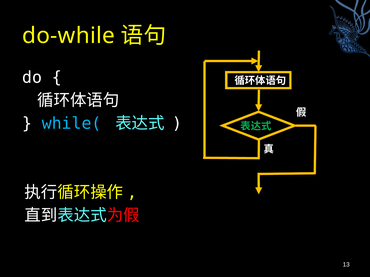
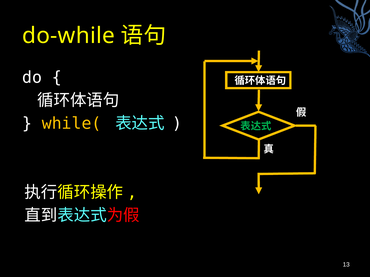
while( colour: light blue -> yellow
